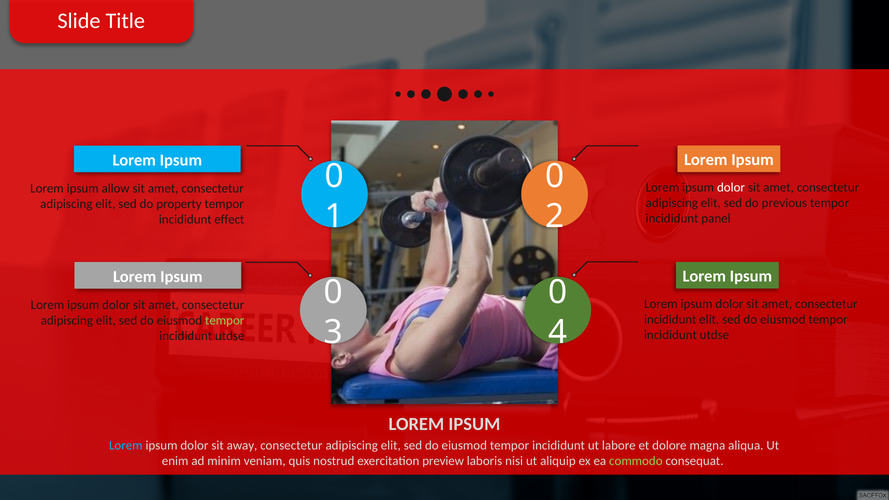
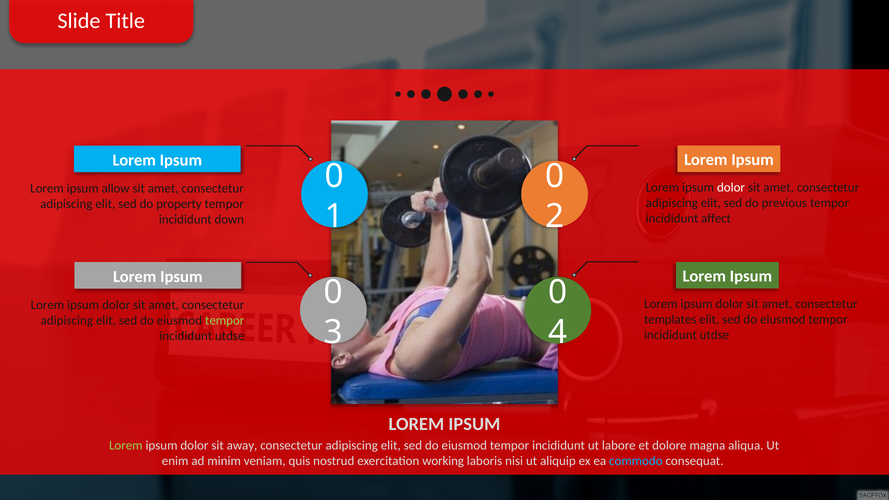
panel: panel -> affect
effect: effect -> down
incididunt at (670, 320): incididunt -> templates
Lorem at (126, 446) colour: light blue -> light green
preview: preview -> working
commodo colour: light green -> light blue
